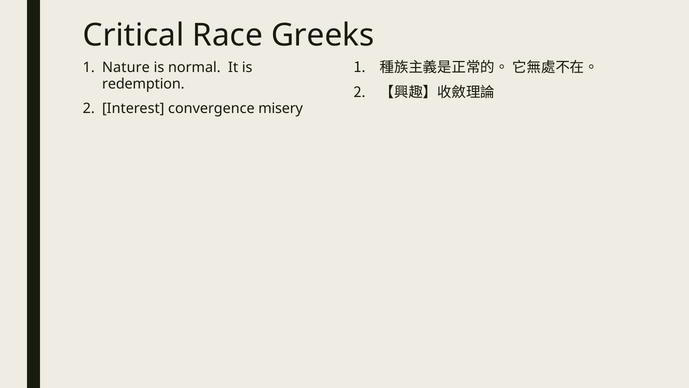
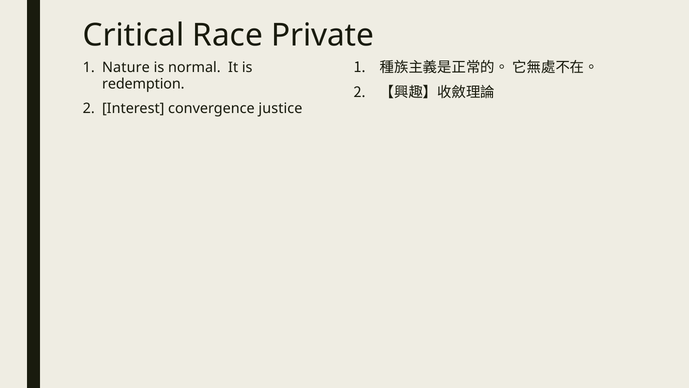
Greeks: Greeks -> Private
misery: misery -> justice
